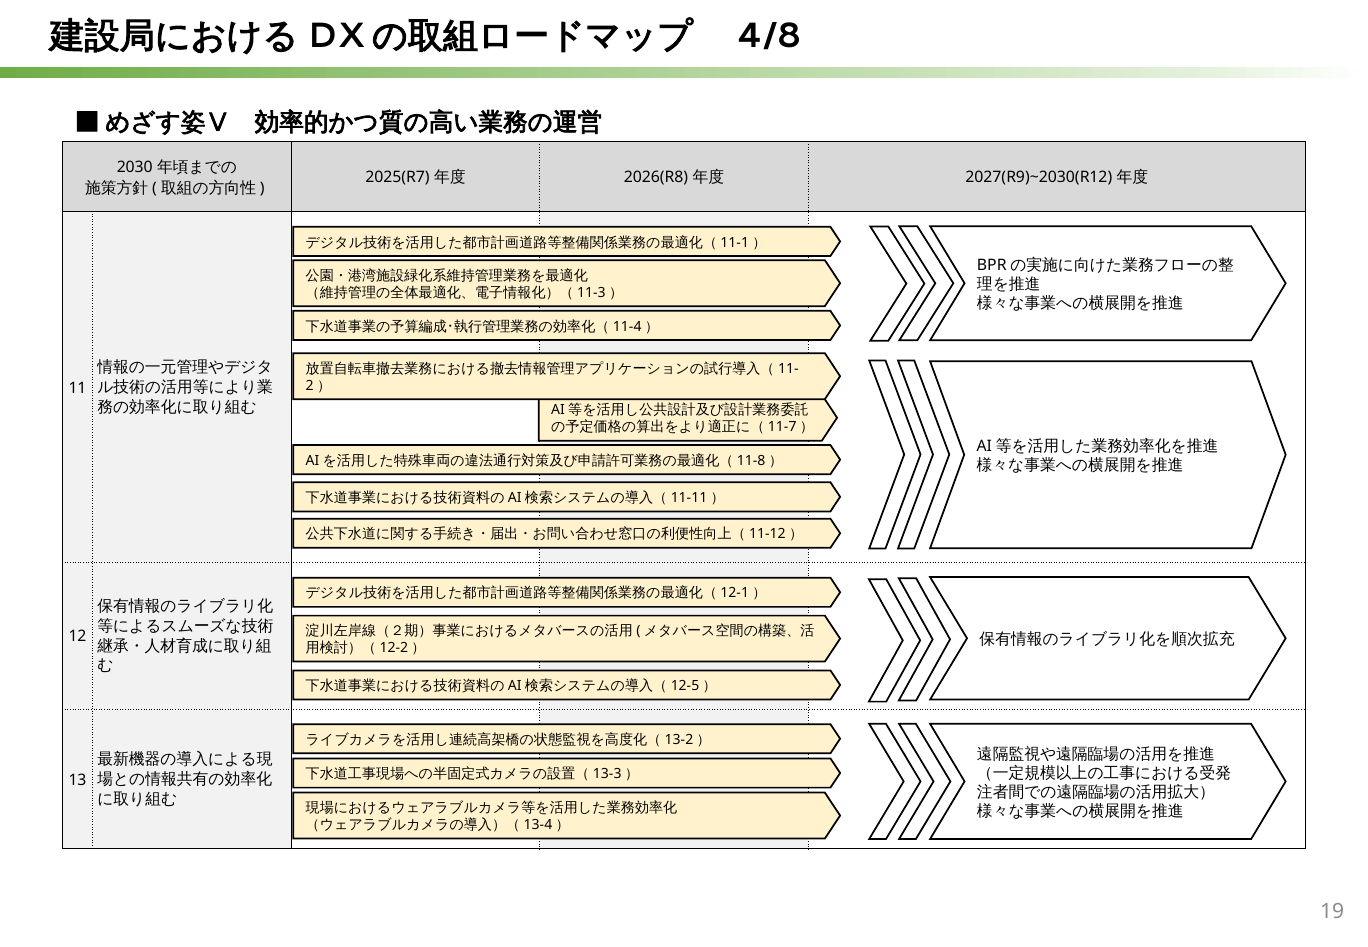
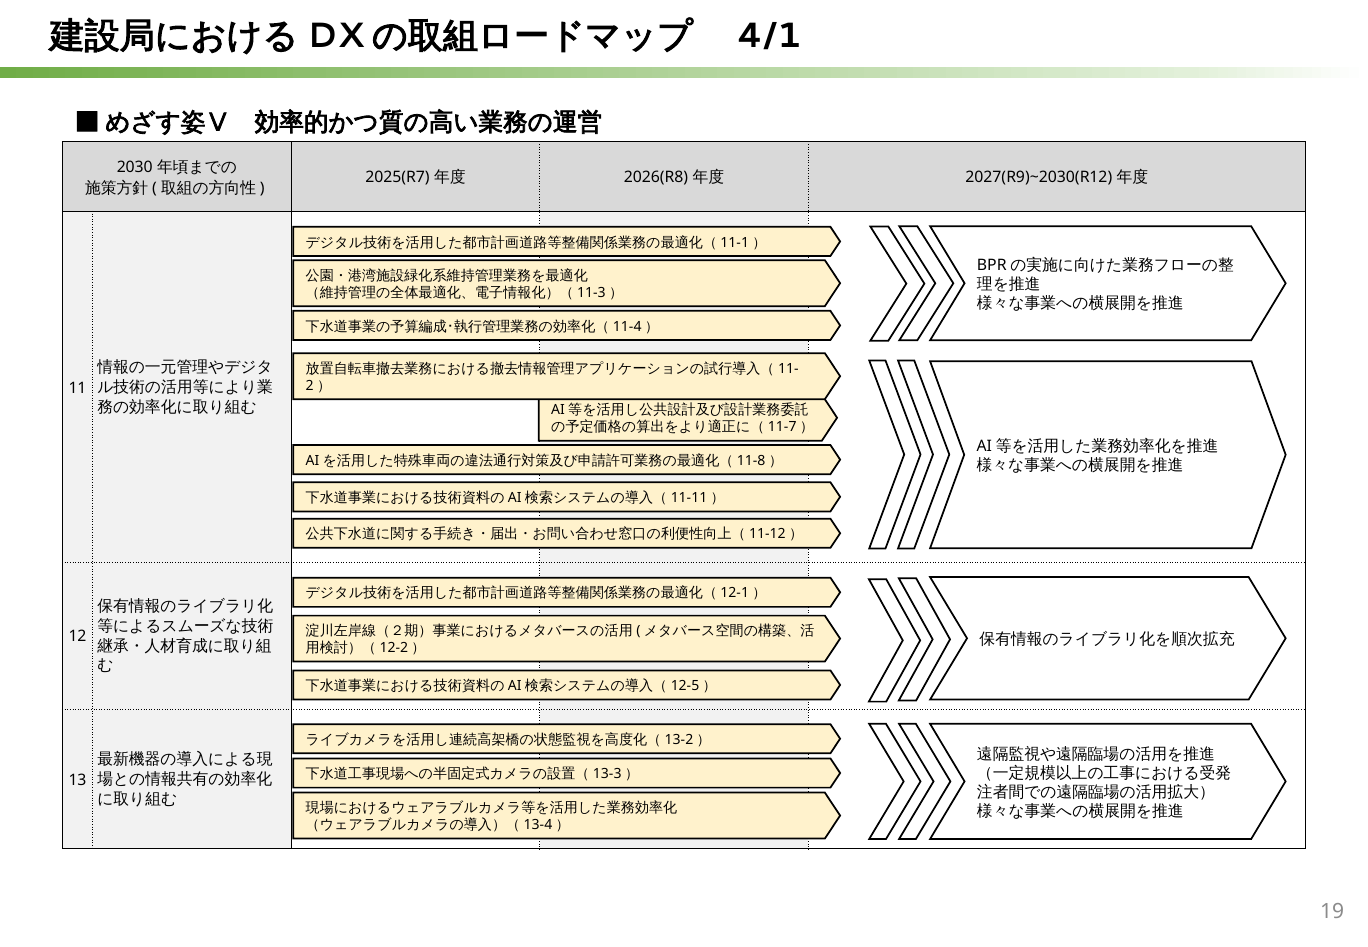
4/8: 4/8 -> 4/1
